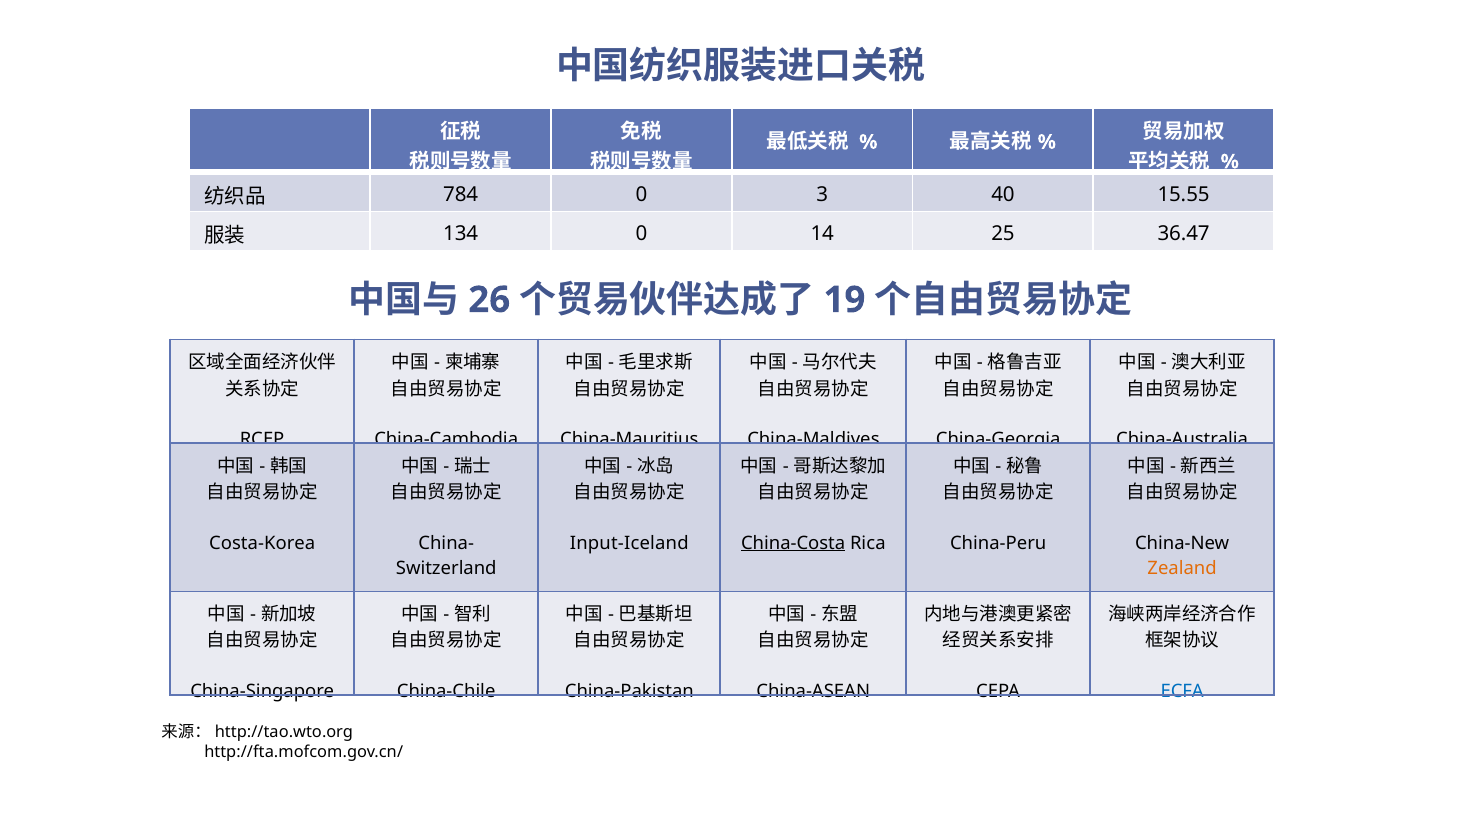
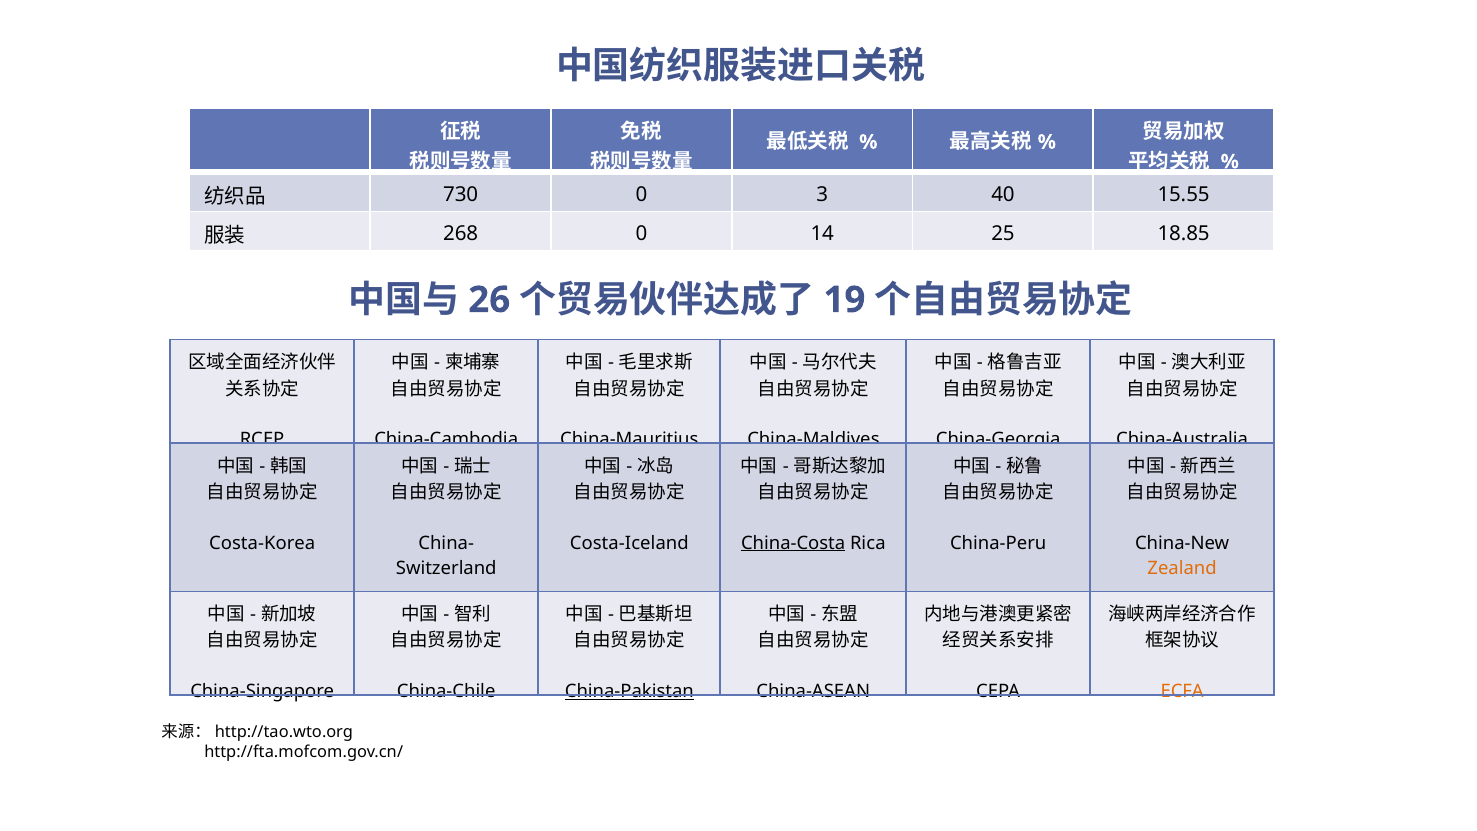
784: 784 -> 730
134: 134 -> 268
36.47: 36.47 -> 18.85
Input-Iceland: Input-Iceland -> Costa-Iceland
China-Pakistan underline: none -> present
ECFA colour: blue -> orange
